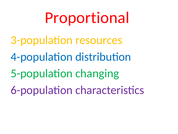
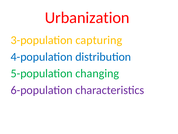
Proportional: Proportional -> Urbanization
resources: resources -> capturing
